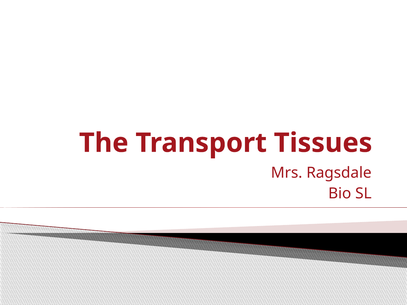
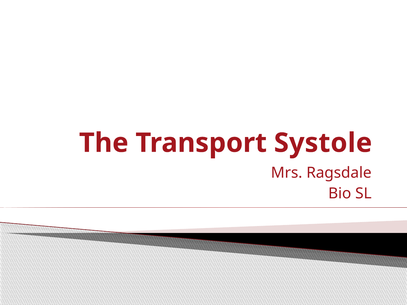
Tissues: Tissues -> Systole
